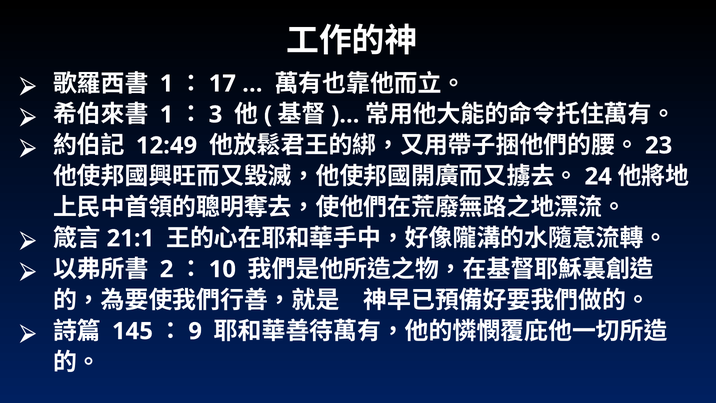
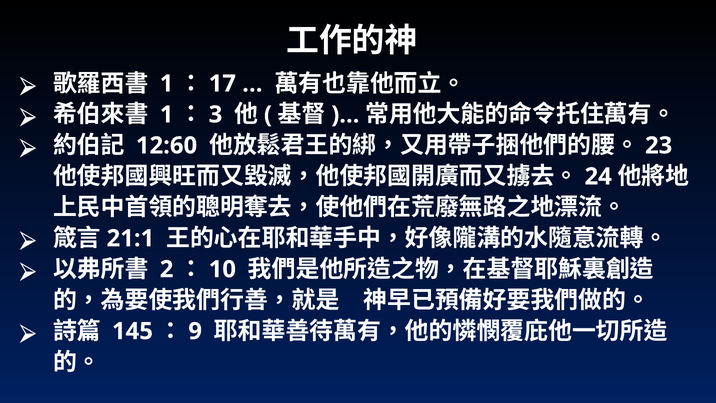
12:49: 12:49 -> 12:60
